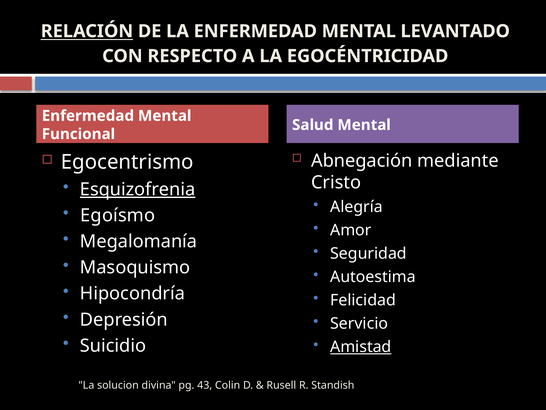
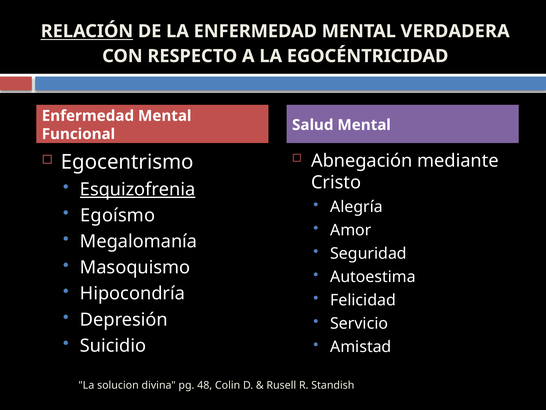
LEVANTADO: LEVANTADO -> VERDADERA
Amistad underline: present -> none
43: 43 -> 48
